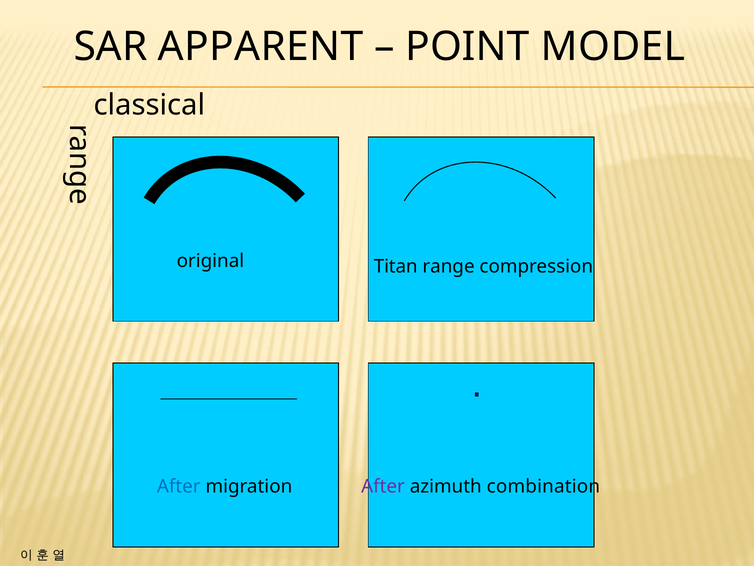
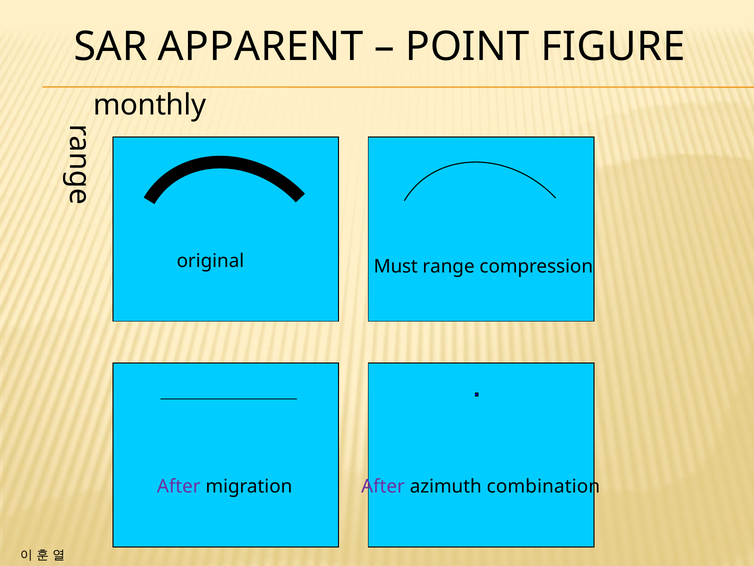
MODEL: MODEL -> FIGURE
classical: classical -> monthly
Titan: Titan -> Must
After at (179, 486) colour: blue -> purple
